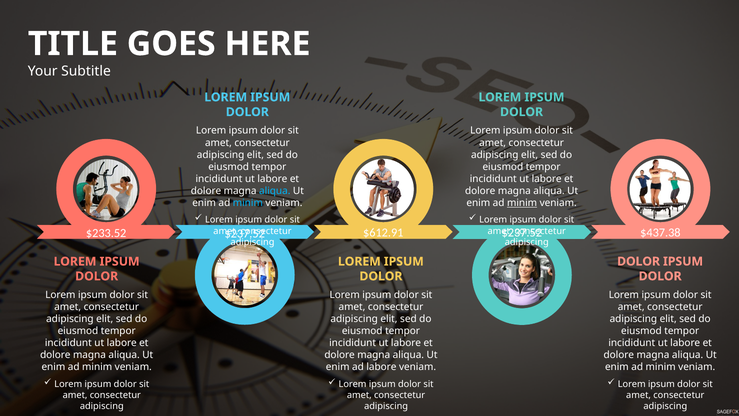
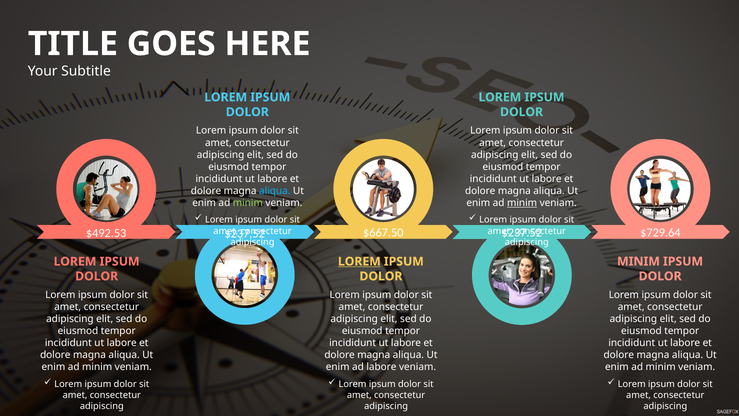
minim at (248, 203) colour: light blue -> light green
$233.52: $233.52 -> $492.53
$612.91: $612.91 -> $667.50
$437.38: $437.38 -> $729.64
DOLOR at (639, 261): DOLOR -> MINIM
LOREM at (359, 261) underline: none -> present
